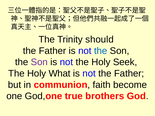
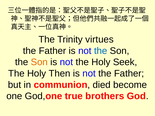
should: should -> virtues
Son at (39, 62) colour: purple -> orange
What: What -> Then
faith: faith -> died
